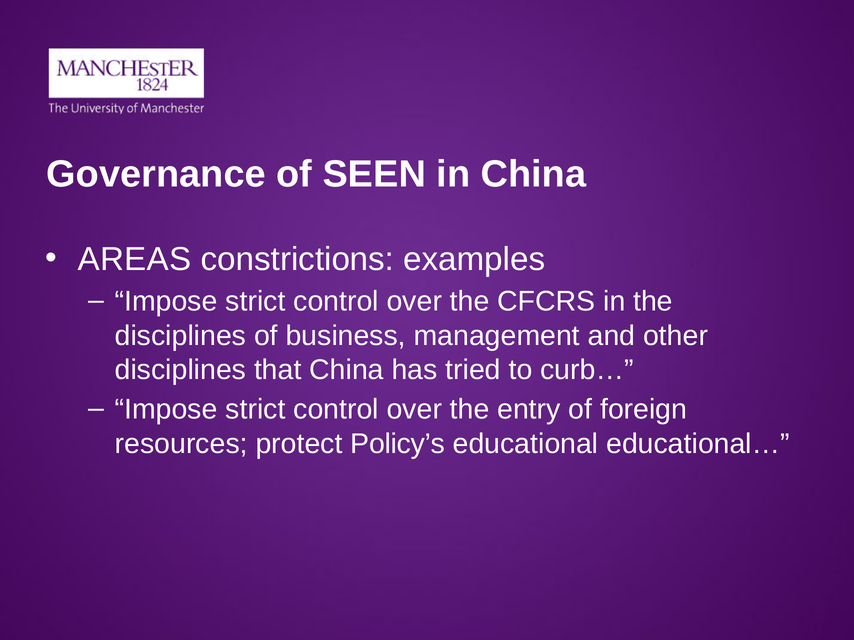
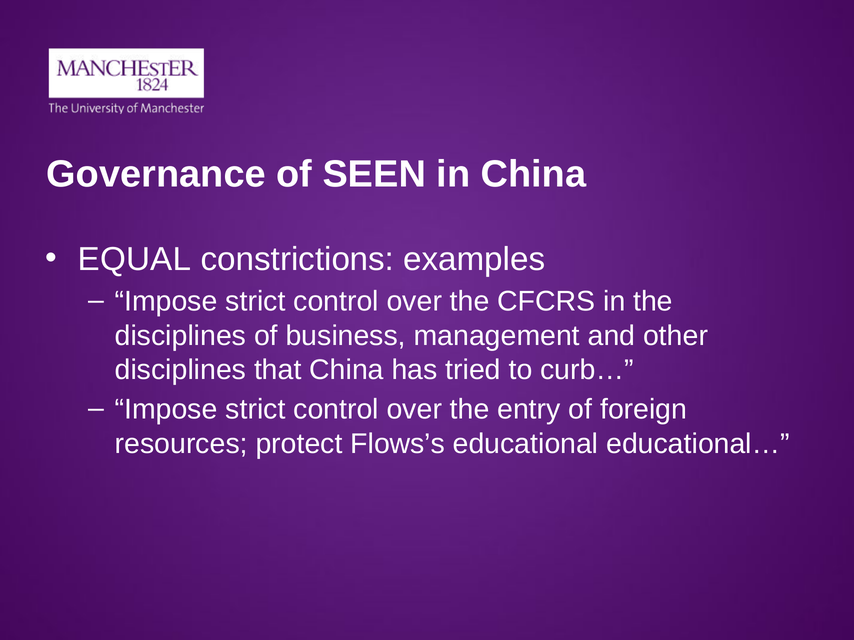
AREAS: AREAS -> EQUAL
Policy’s: Policy’s -> Flows’s
